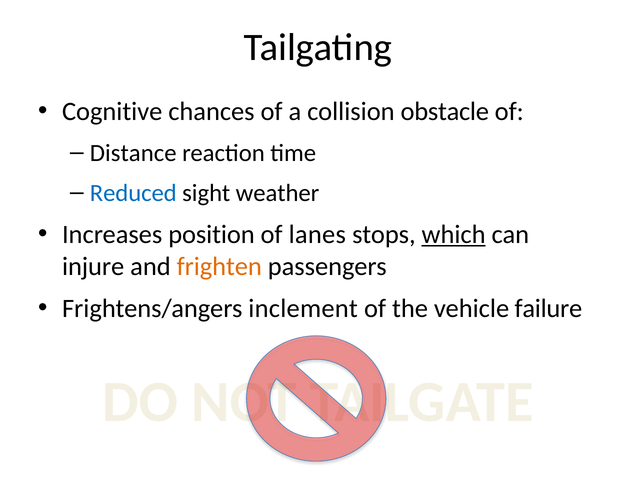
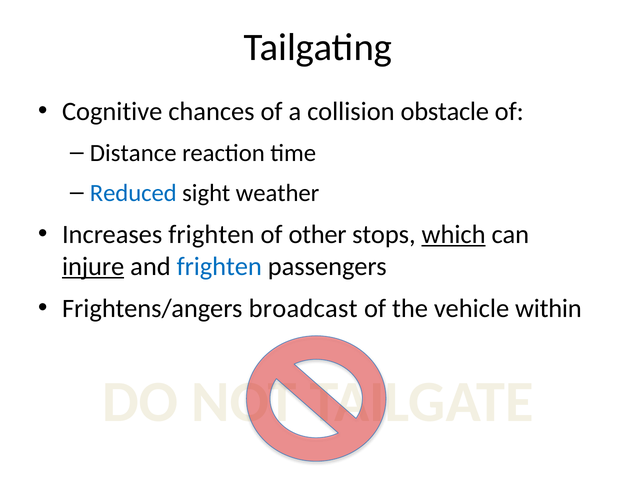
Increases position: position -> frighten
lanes: lanes -> other
injure underline: none -> present
frighten at (219, 266) colour: orange -> blue
inclement: inclement -> broadcast
failure: failure -> within
